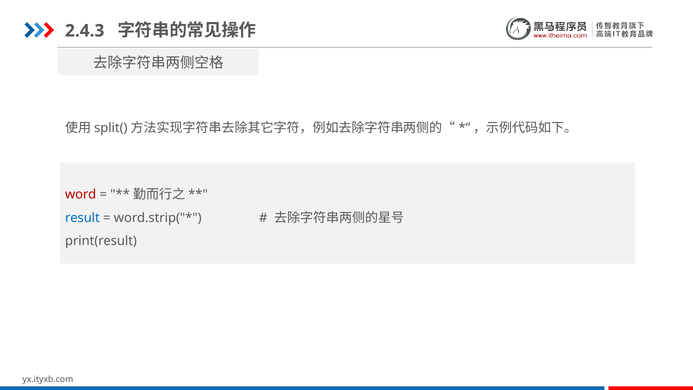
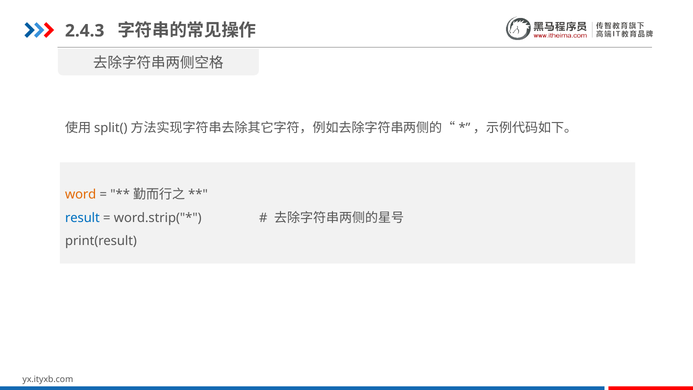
word colour: red -> orange
